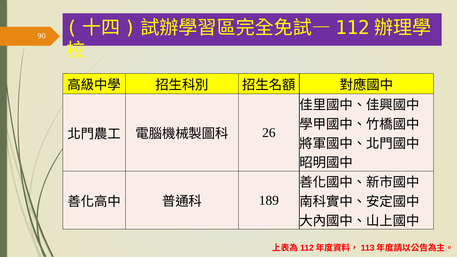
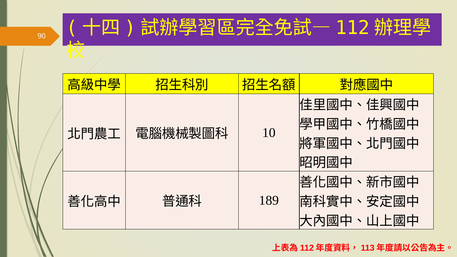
26: 26 -> 10
